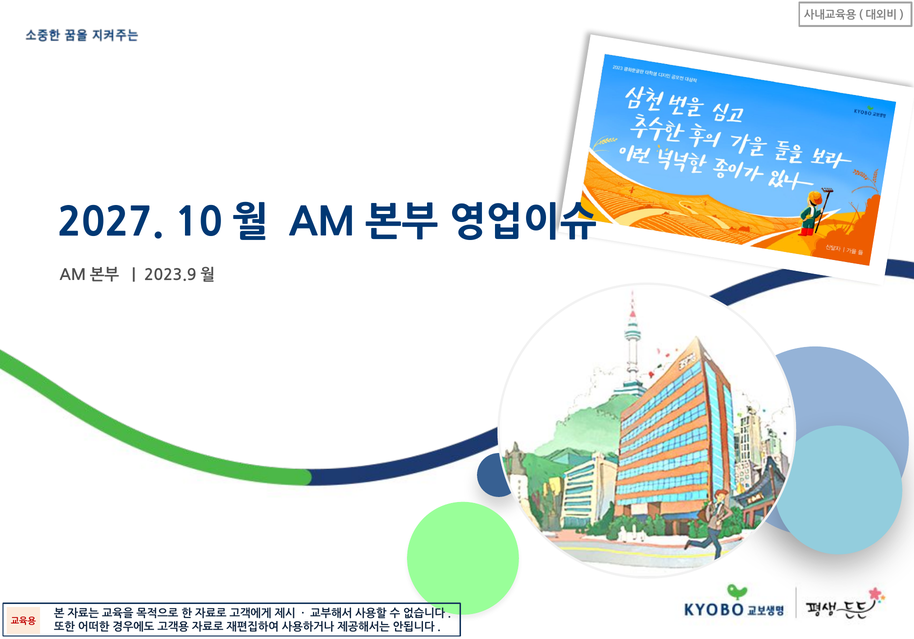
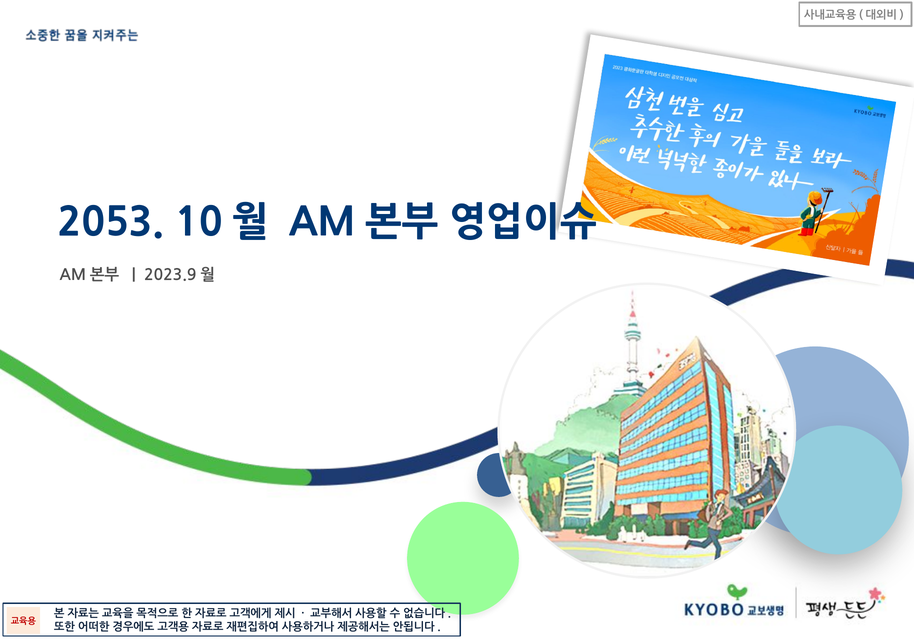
2027: 2027 -> 2053
